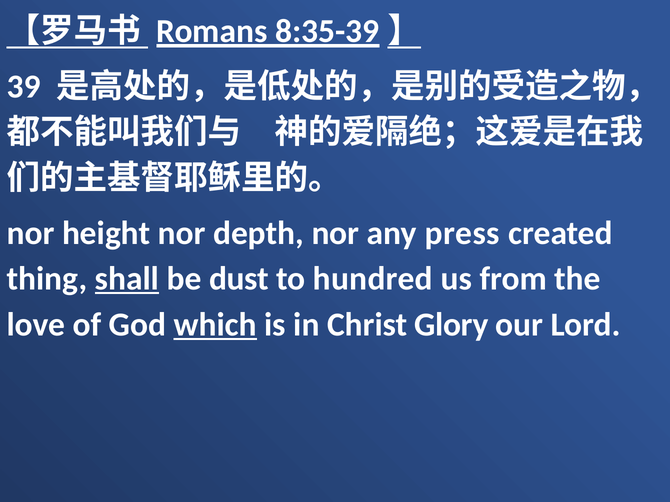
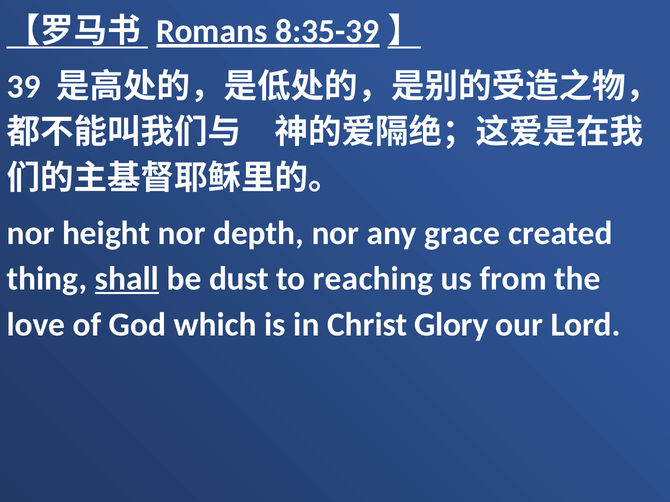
press: press -> grace
hundred: hundred -> reaching
which underline: present -> none
